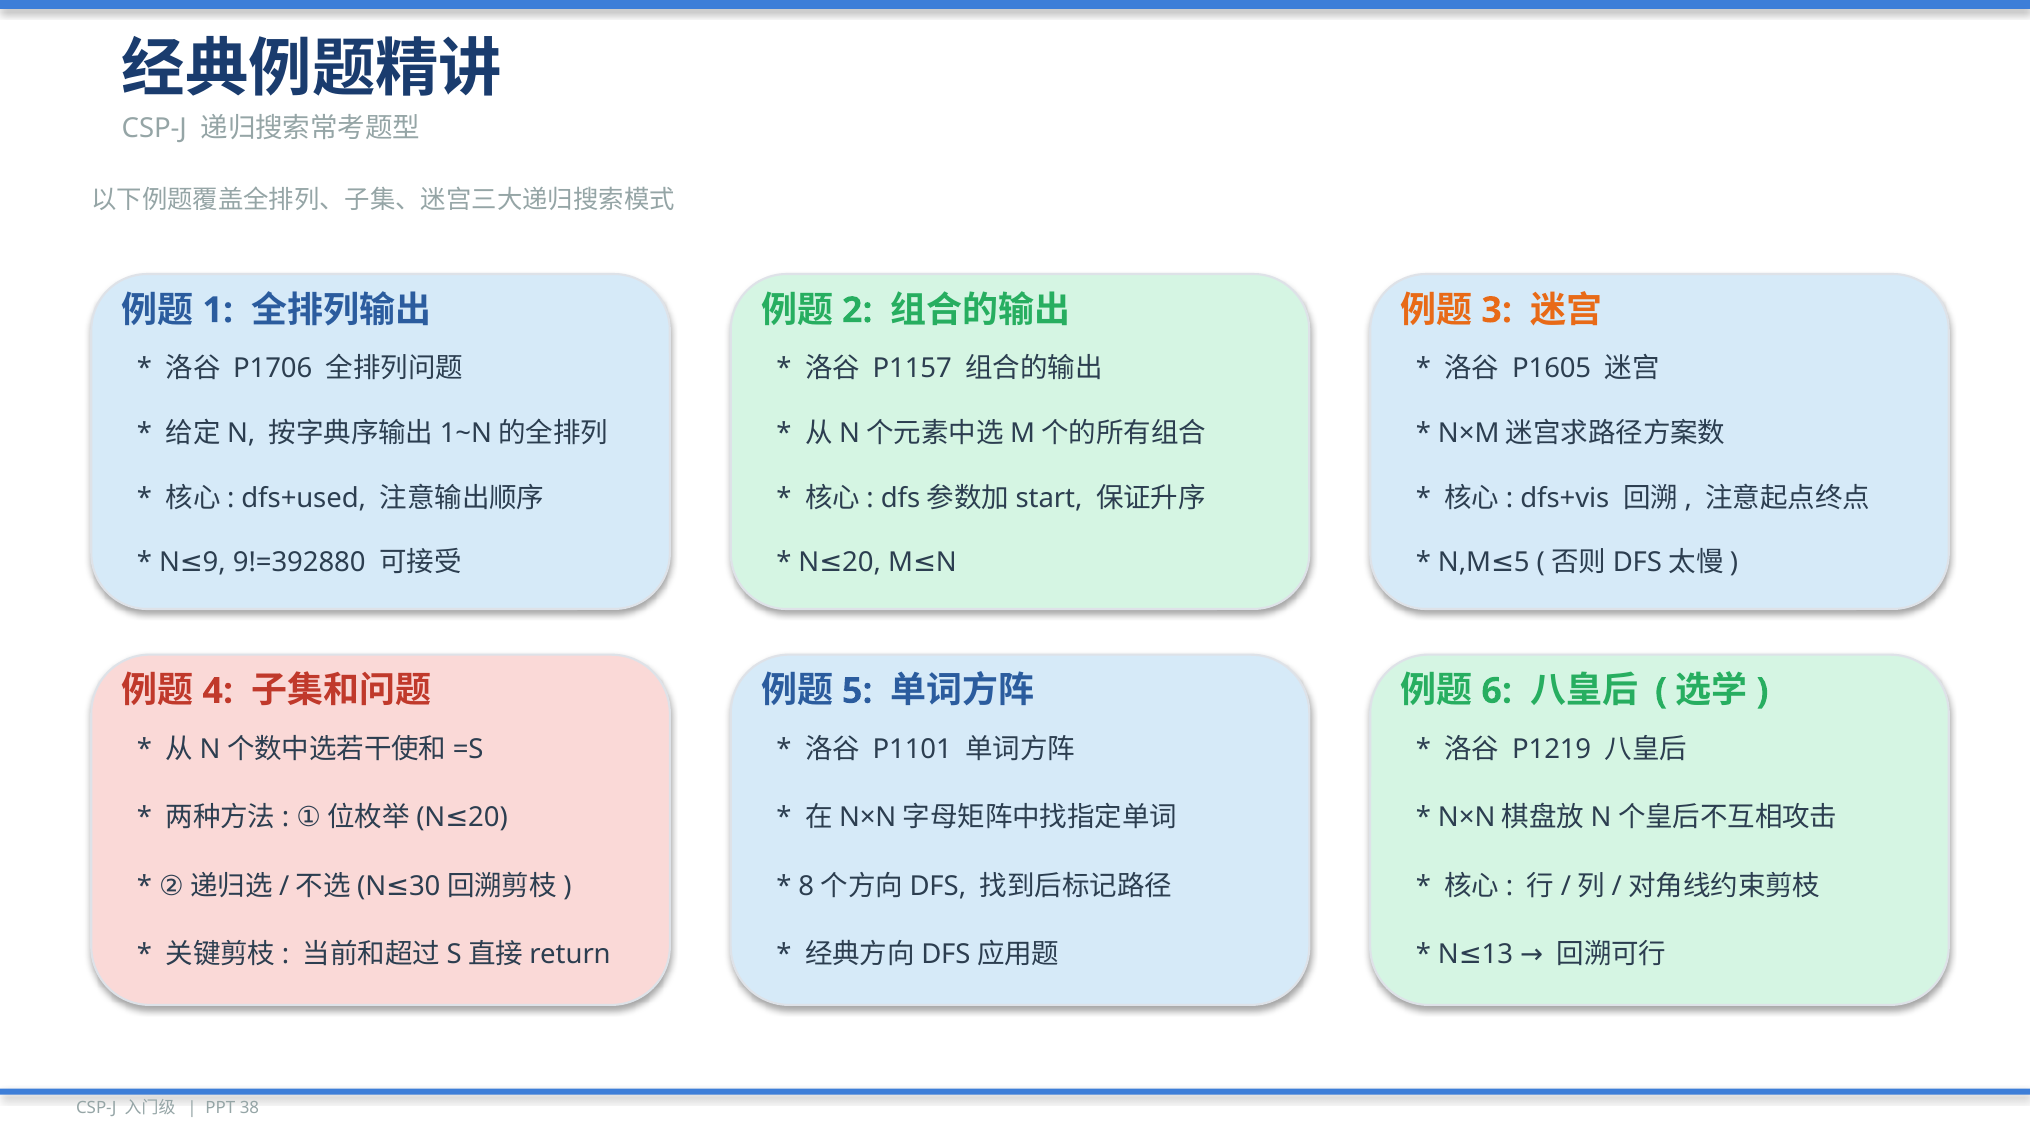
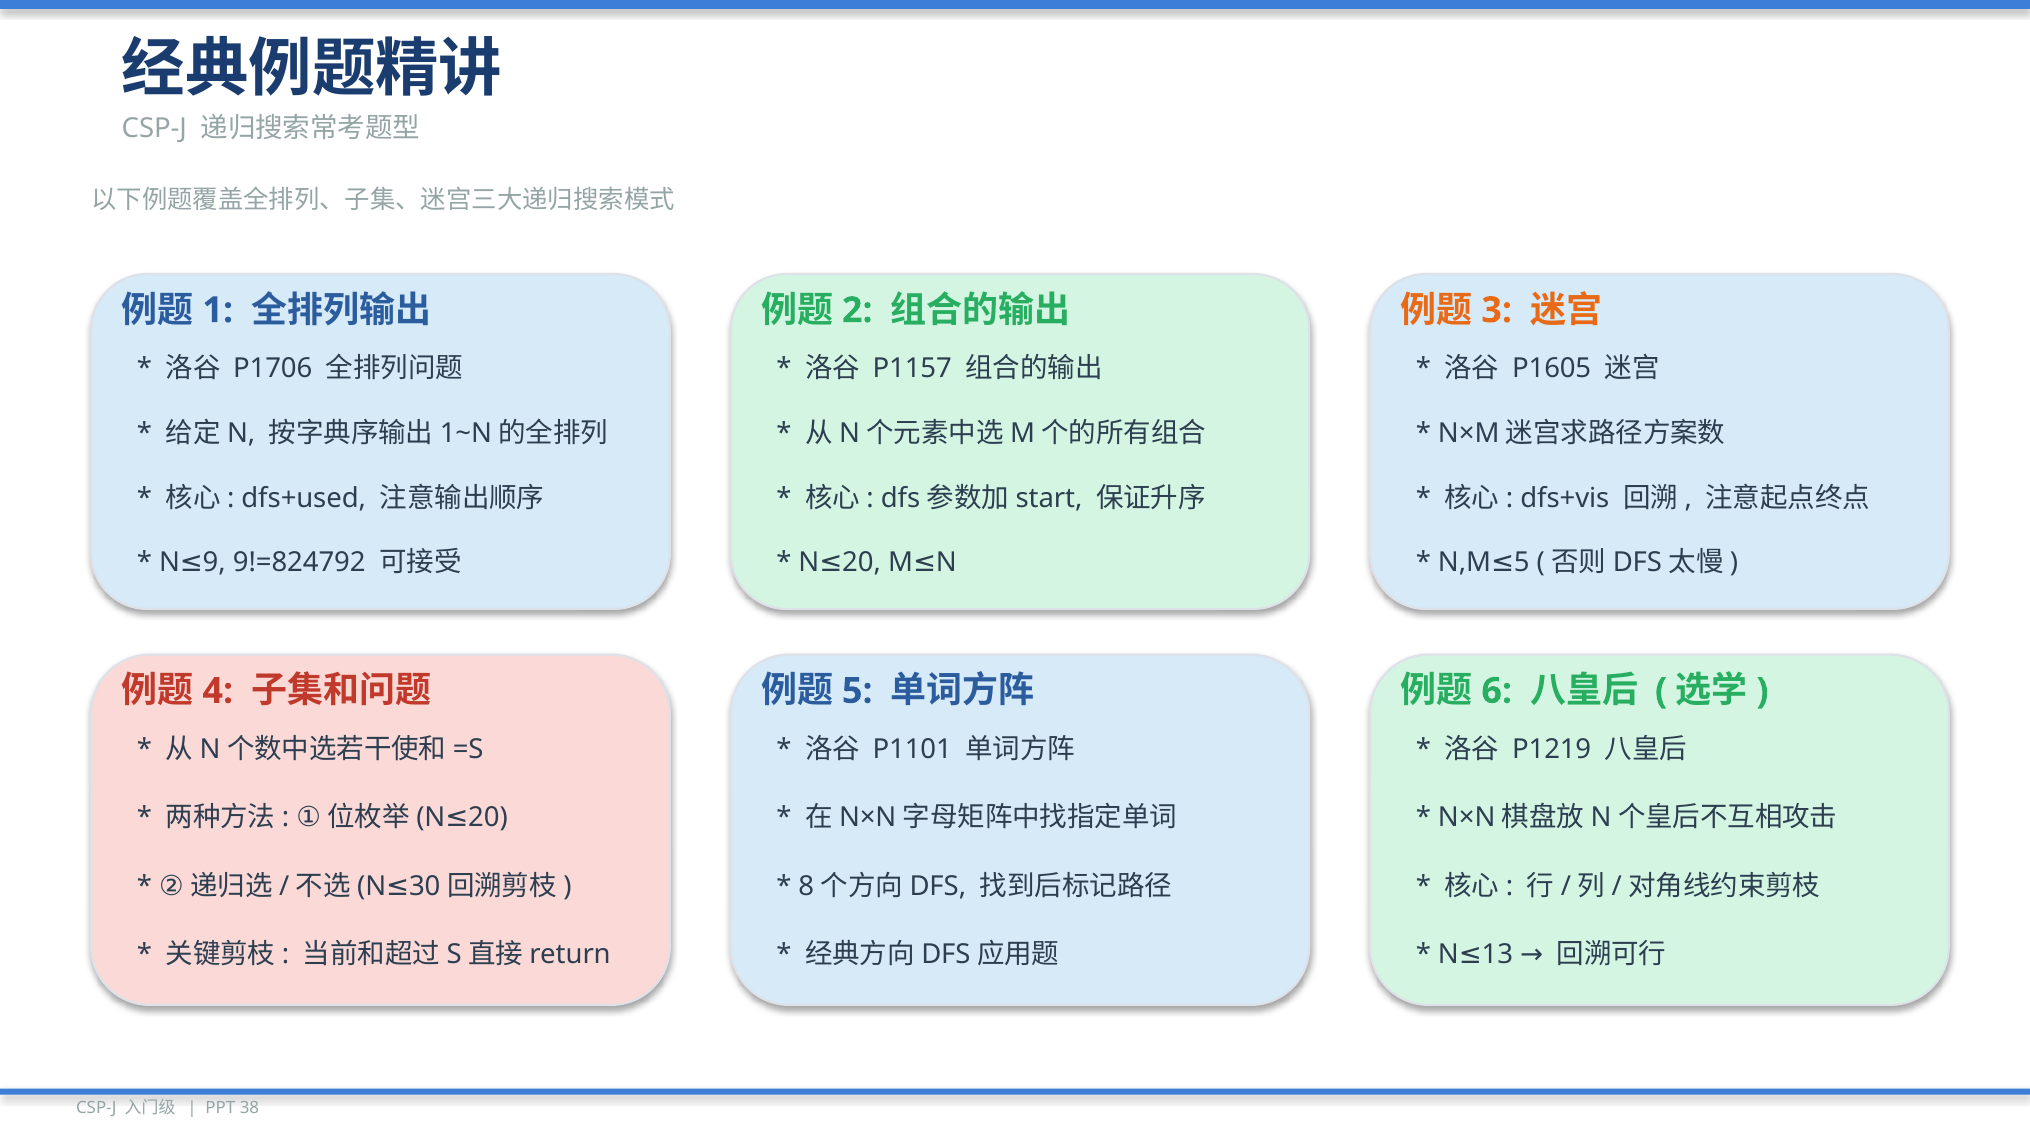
9!=392880: 9!=392880 -> 9!=824792
